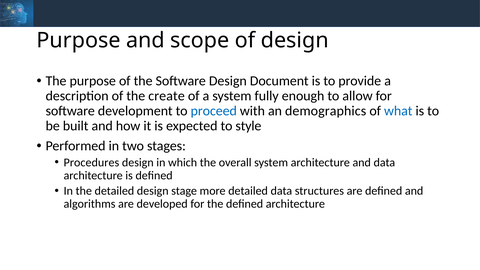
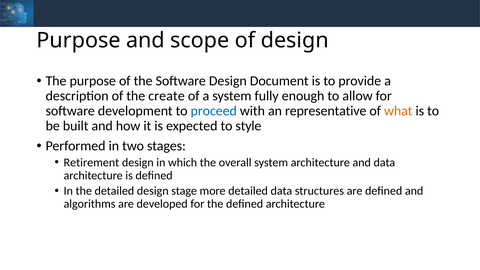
demographics: demographics -> representative
what colour: blue -> orange
Procedures: Procedures -> Retirement
